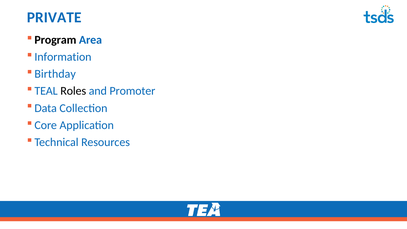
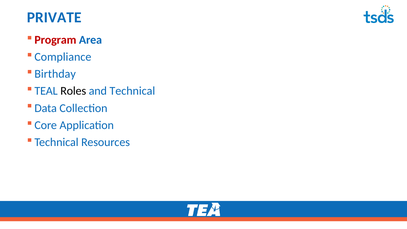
Program colour: black -> red
Information: Information -> Compliance
and Promoter: Promoter -> Technical
